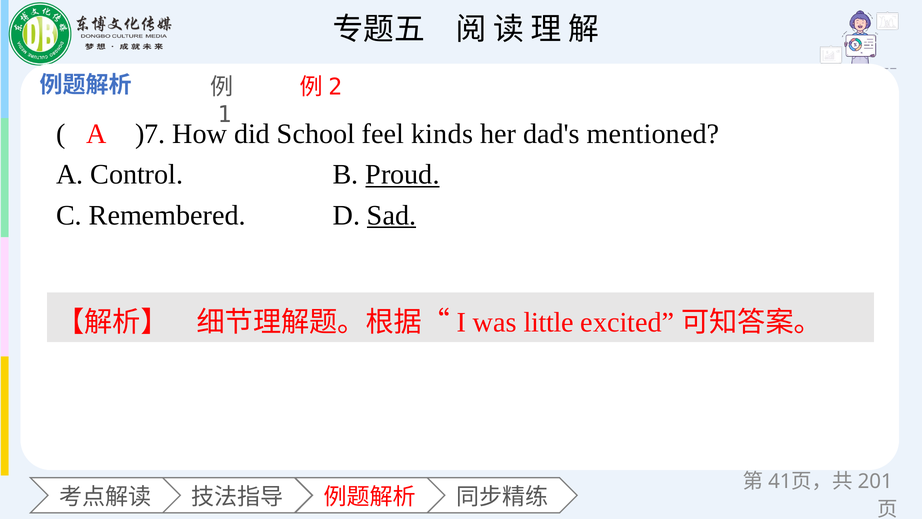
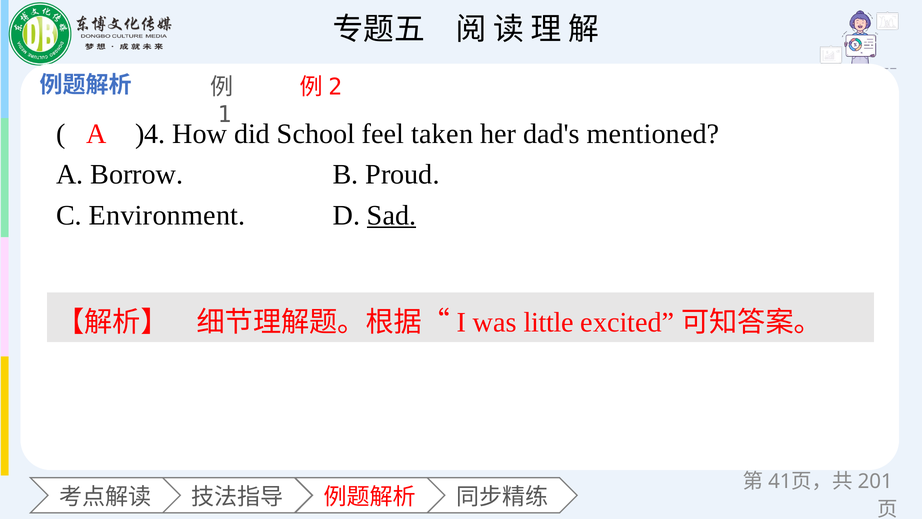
)7: )7 -> )4
kinds: kinds -> taken
Control: Control -> Borrow
Proud underline: present -> none
Remembered: Remembered -> Environment
